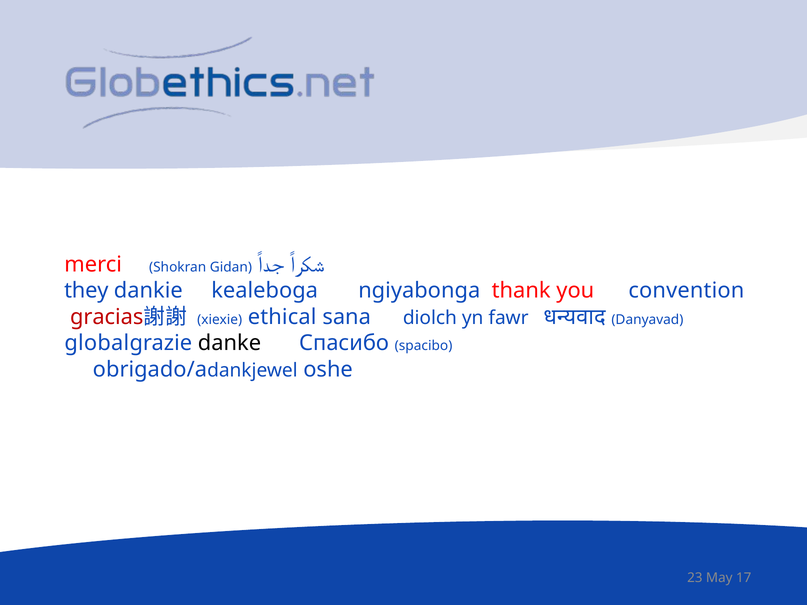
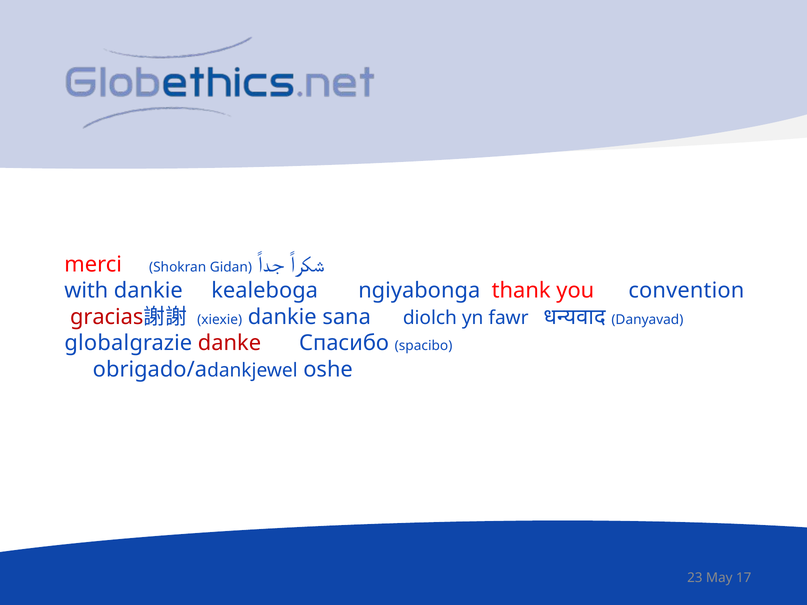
they: they -> with
xiexie ethical: ethical -> dankie
danke colour: black -> red
